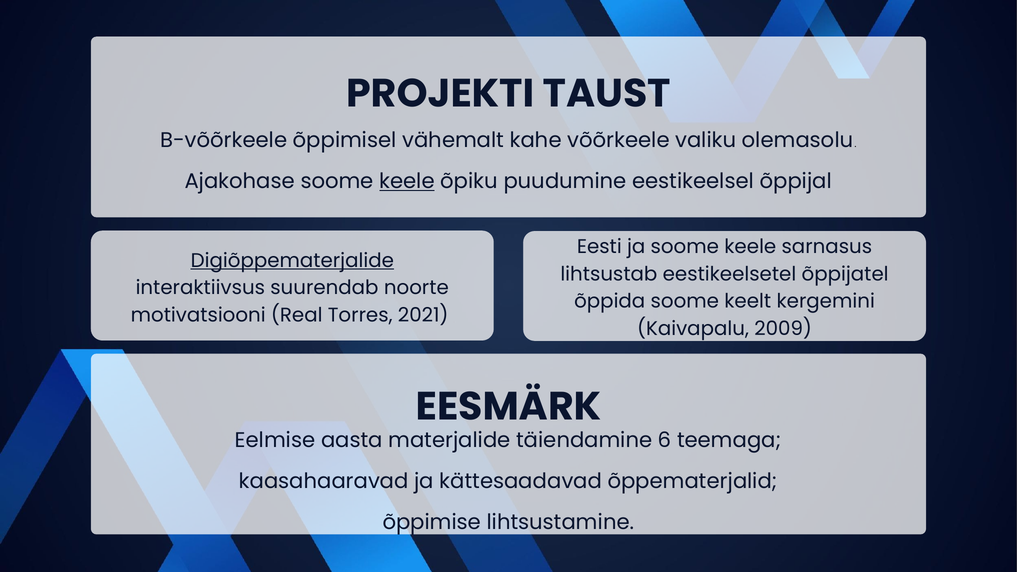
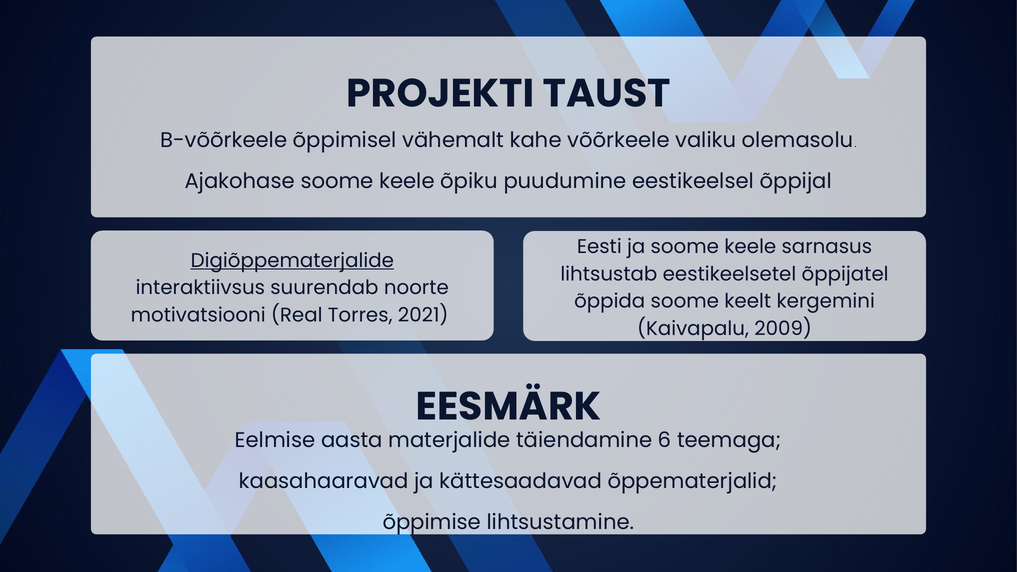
keele at (407, 181) underline: present -> none
